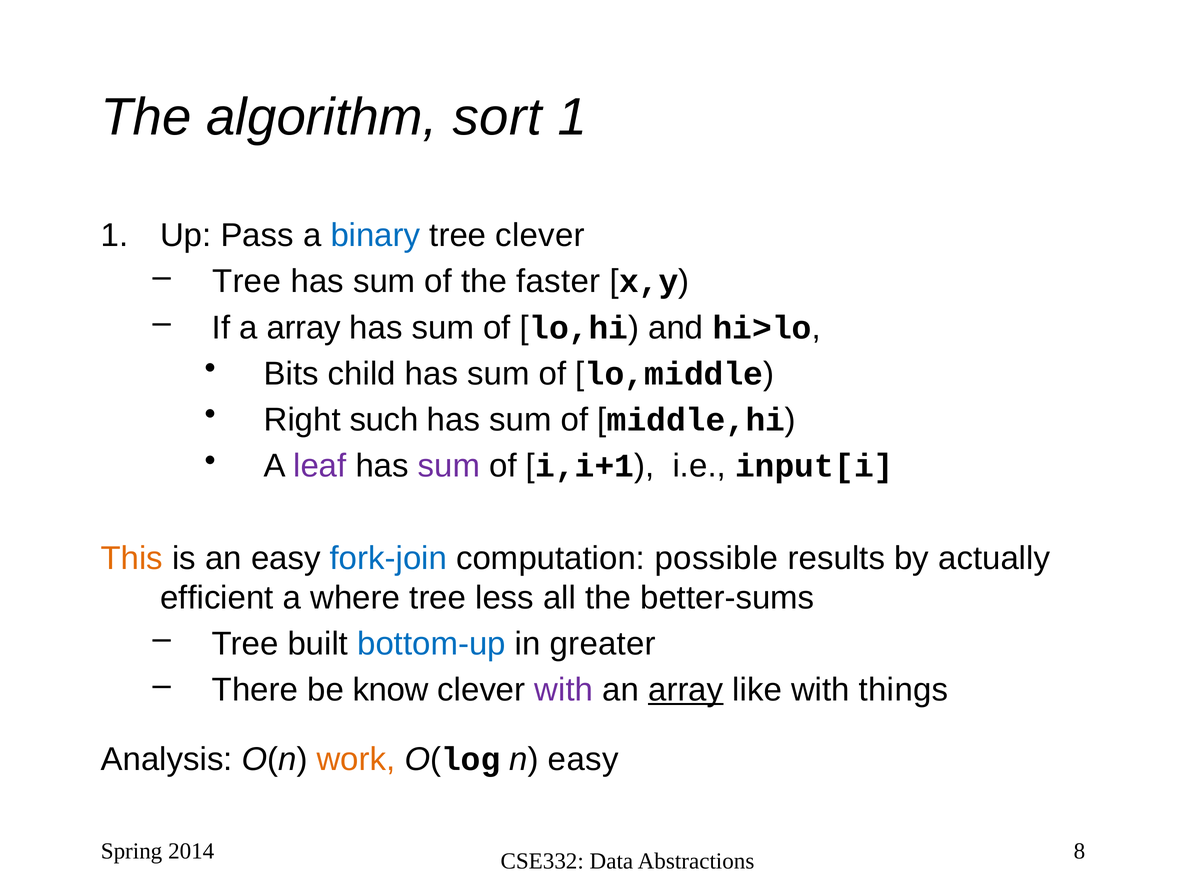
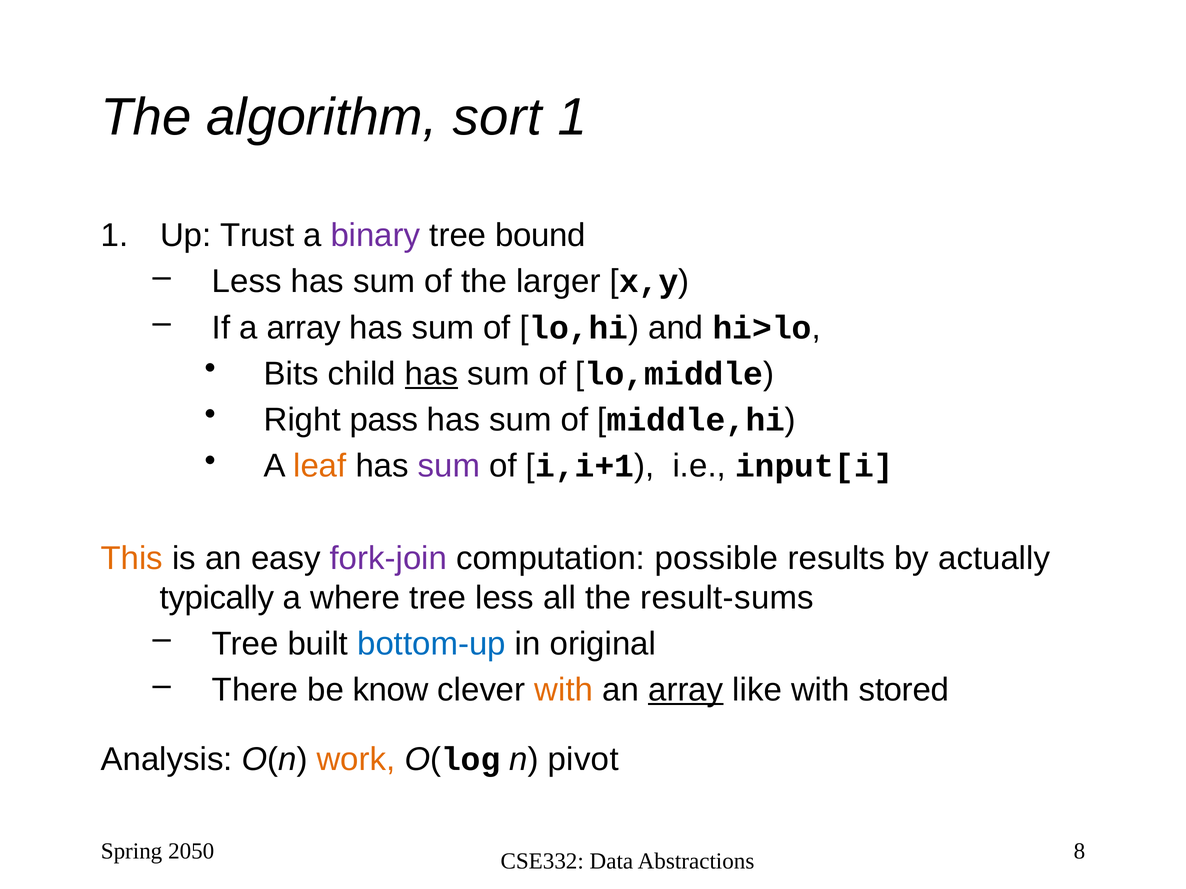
Pass: Pass -> Trust
binary colour: blue -> purple
tree clever: clever -> bound
Tree at (247, 282): Tree -> Less
faster: faster -> larger
has at (431, 374) underline: none -> present
such: such -> pass
leaf colour: purple -> orange
fork-join colour: blue -> purple
efficient: efficient -> typically
better-sums: better-sums -> result-sums
greater: greater -> original
with at (564, 690) colour: purple -> orange
things: things -> stored
n easy: easy -> pivot
2014: 2014 -> 2050
